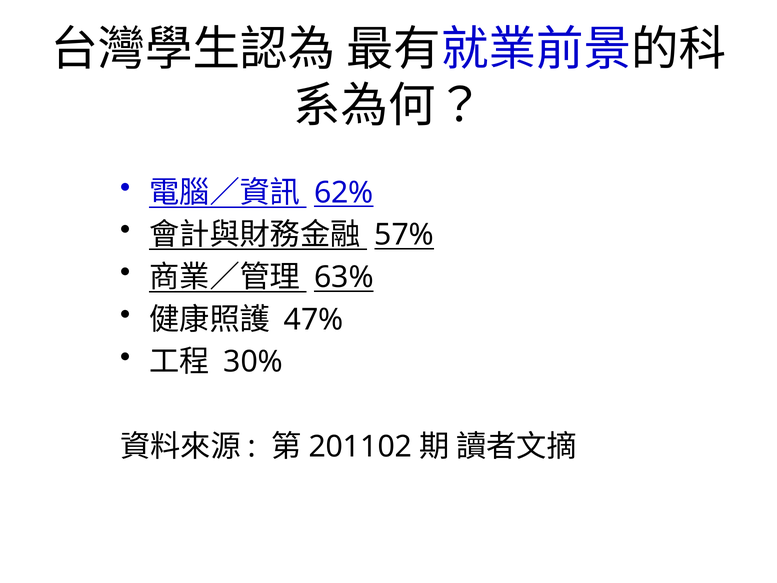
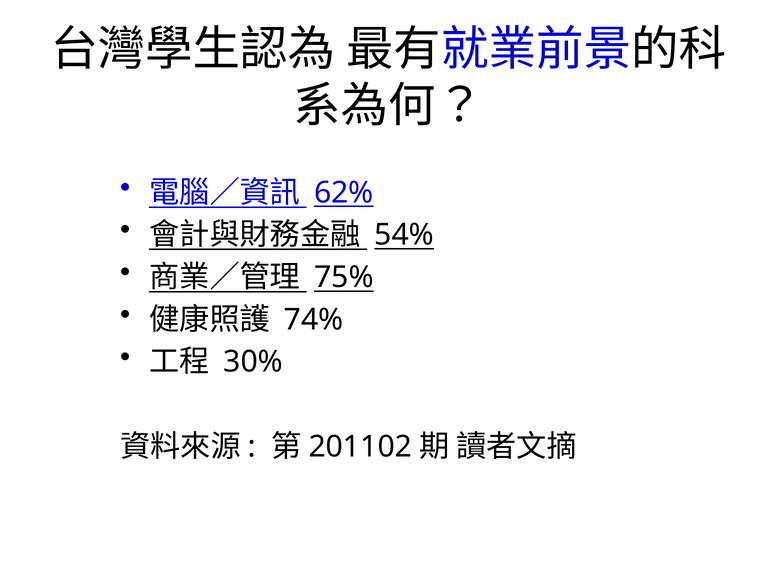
57%: 57% -> 54%
63%: 63% -> 75%
47%: 47% -> 74%
